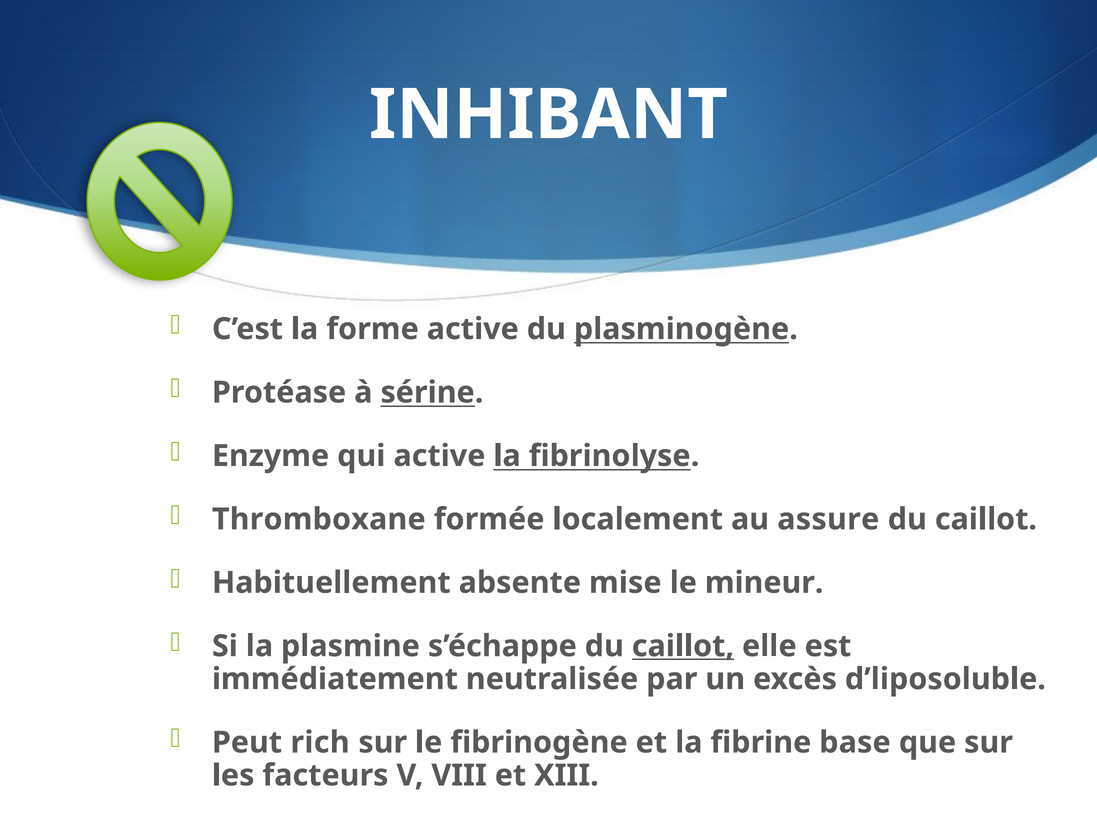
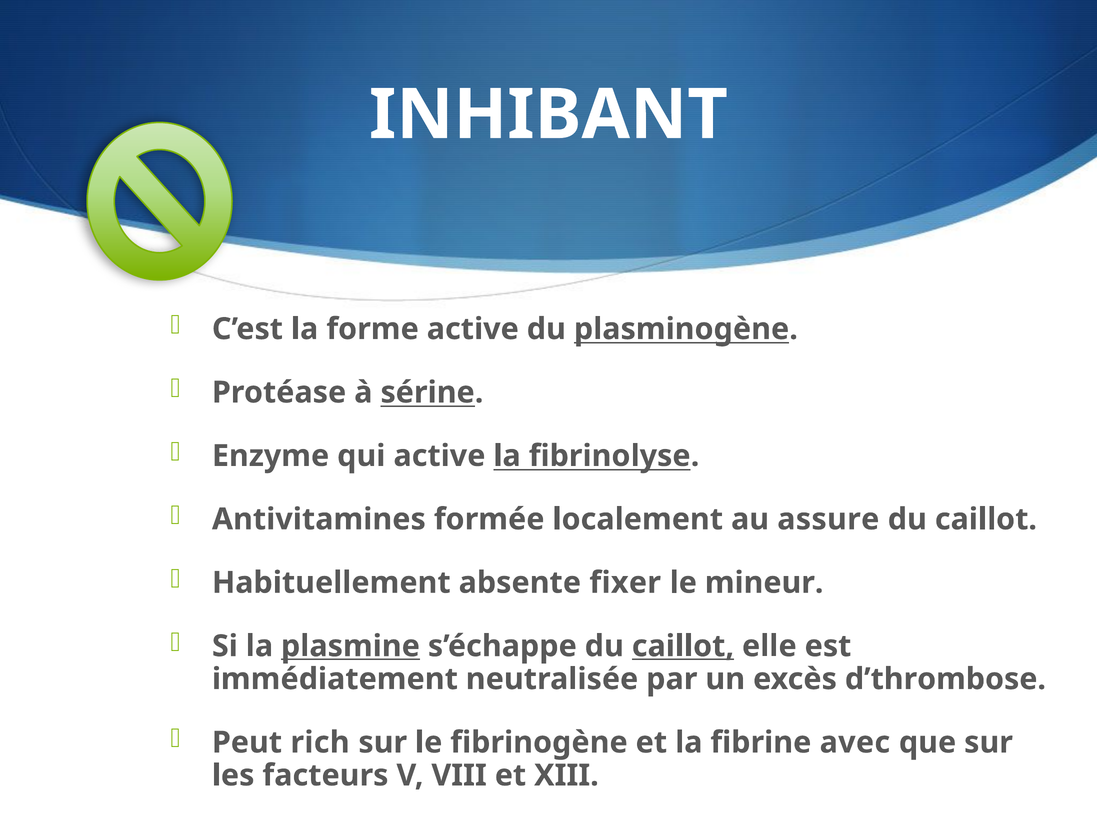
Thromboxane: Thromboxane -> Antivitamines
mise: mise -> fixer
plasmine underline: none -> present
d’liposoluble: d’liposoluble -> d’thrombose
base: base -> avec
